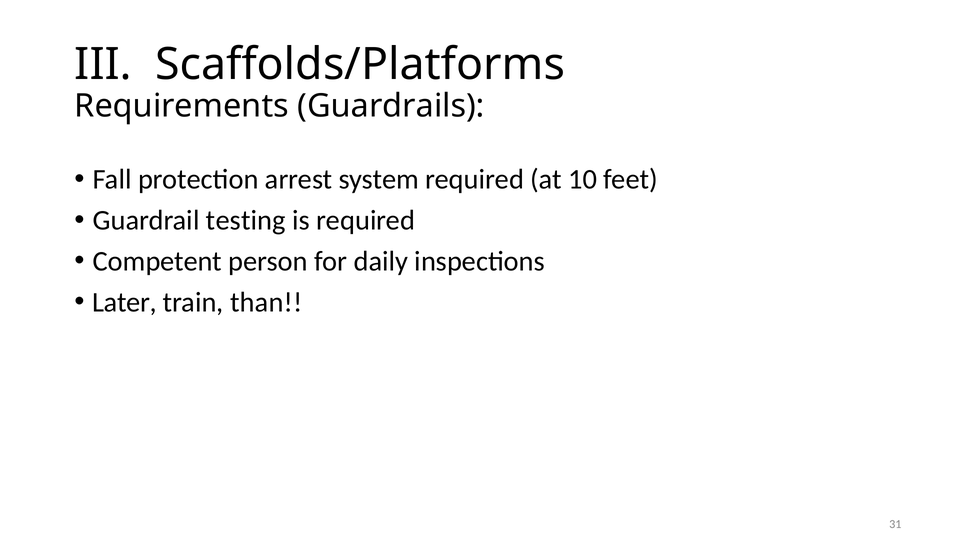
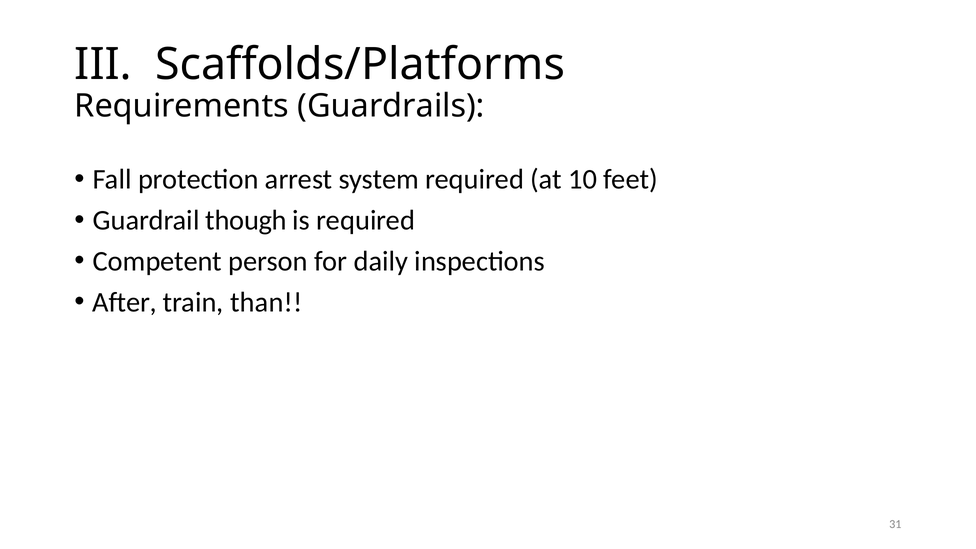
testing: testing -> though
Later: Later -> After
